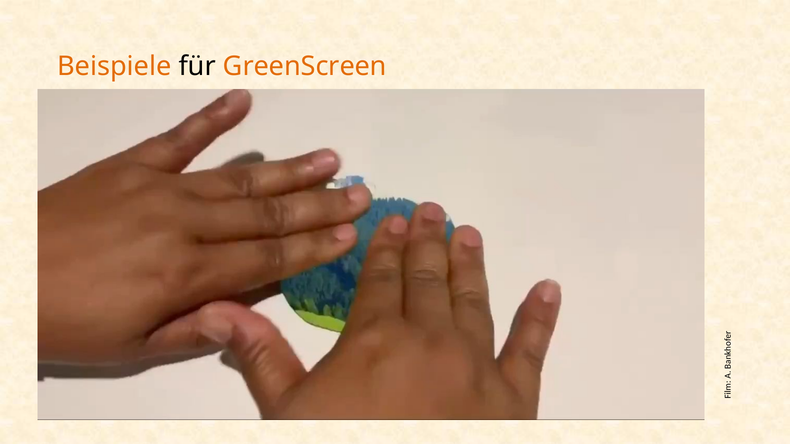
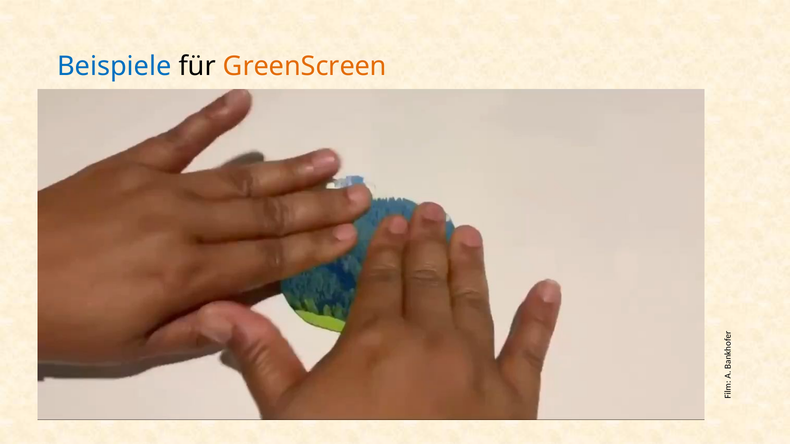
Beispiele colour: orange -> blue
